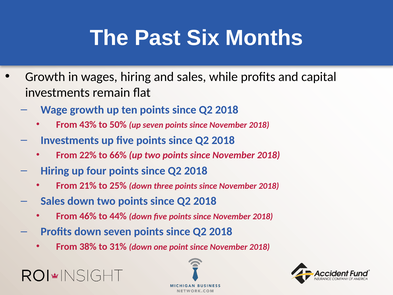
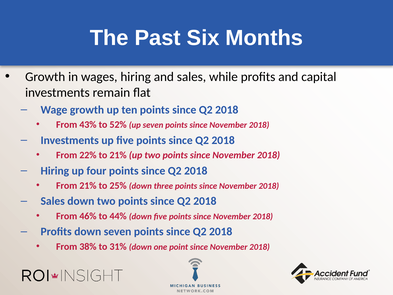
50%: 50% -> 52%
to 66%: 66% -> 21%
